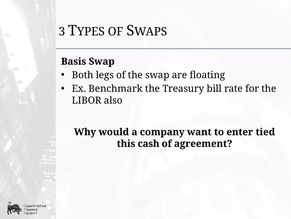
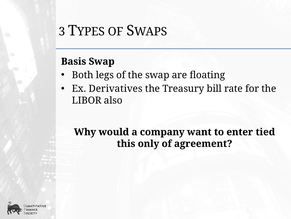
Benchmark: Benchmark -> Derivatives
cash: cash -> only
